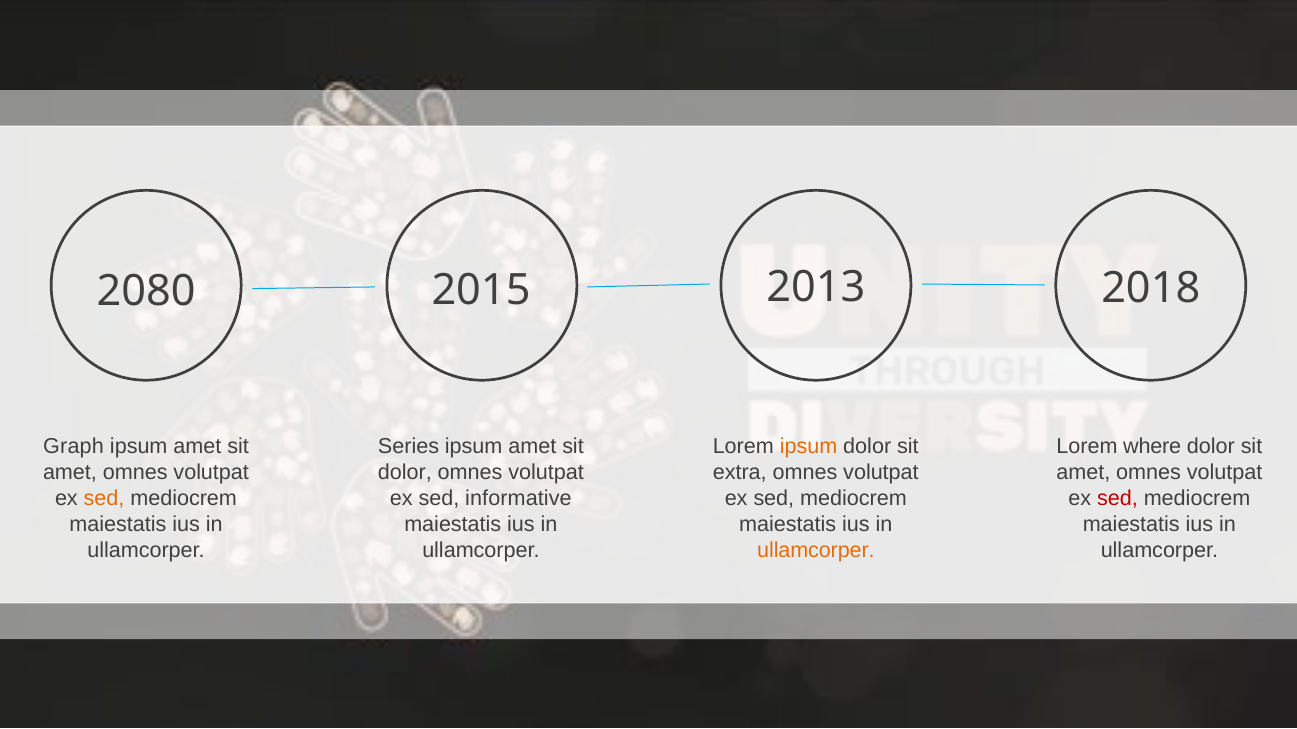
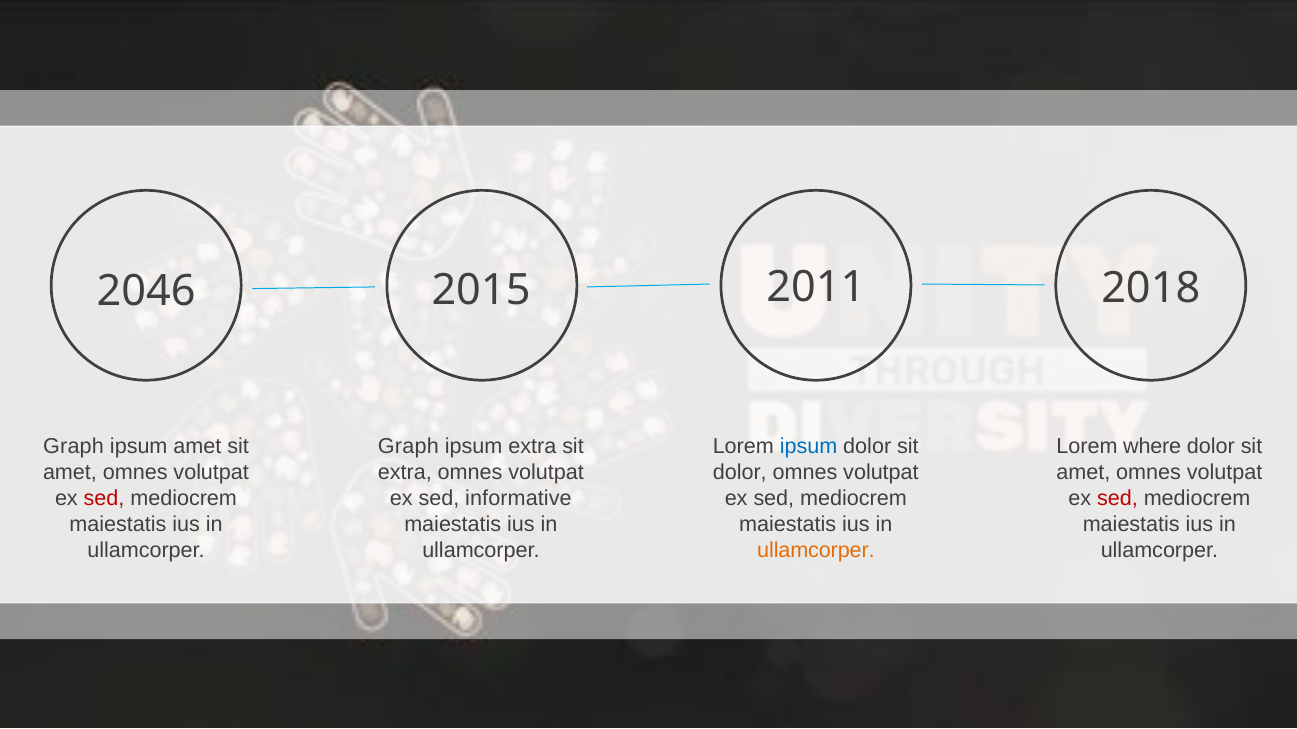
2080: 2080 -> 2046
2013: 2013 -> 2011
Series at (409, 447): Series -> Graph
amet at (532, 447): amet -> extra
ipsum at (809, 447) colour: orange -> blue
dolor at (405, 473): dolor -> extra
extra at (740, 473): extra -> dolor
sed at (104, 499) colour: orange -> red
